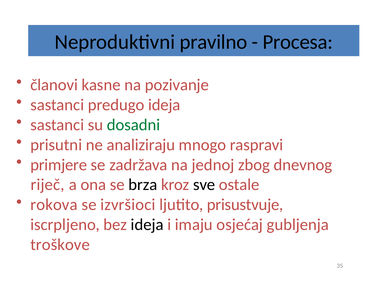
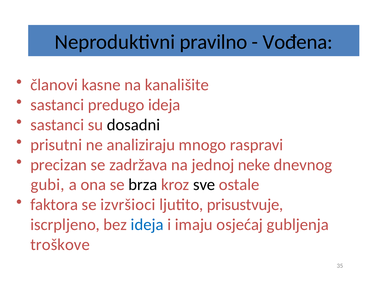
Procesa: Procesa -> Vođena
pozivanje: pozivanje -> kanališite
dosadni colour: green -> black
primjere: primjere -> precizan
zbog: zbog -> neke
riječ: riječ -> gubi
rokova: rokova -> faktora
ideja at (147, 225) colour: black -> blue
